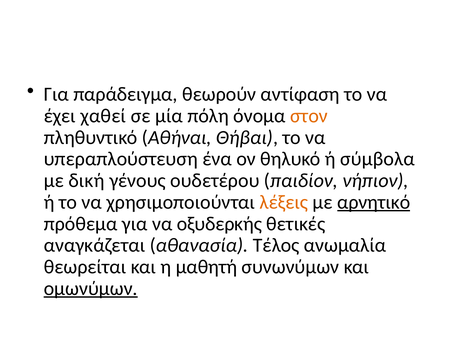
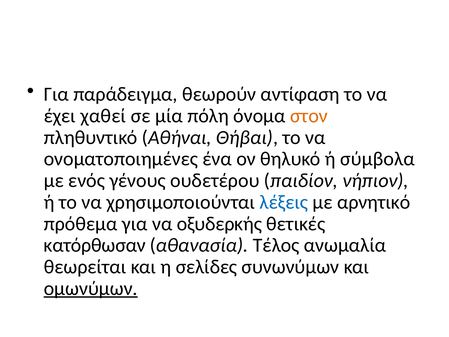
υπεραπλούστευση: υπεραπλούστευση -> ονοματοποιημένες
δική: δική -> ενός
λέξεις colour: orange -> blue
αρνητικό underline: present -> none
αναγκάζεται: αναγκάζεται -> κατόρθωσαν
μαθητή: μαθητή -> σελίδες
